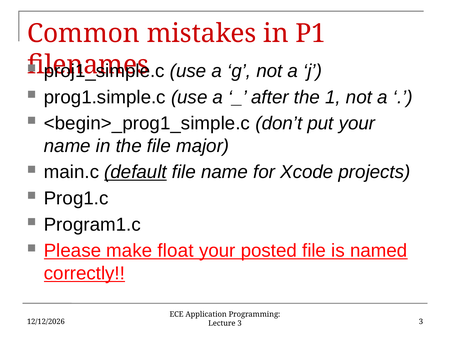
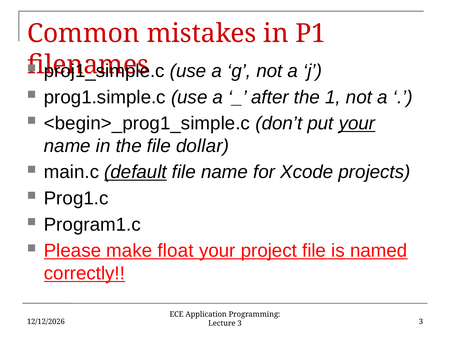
your at (357, 124) underline: none -> present
major: major -> dollar
posted: posted -> project
